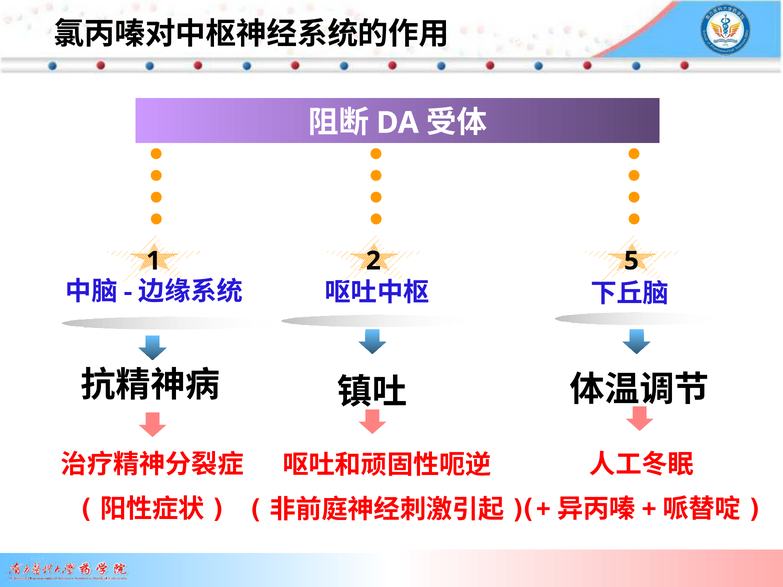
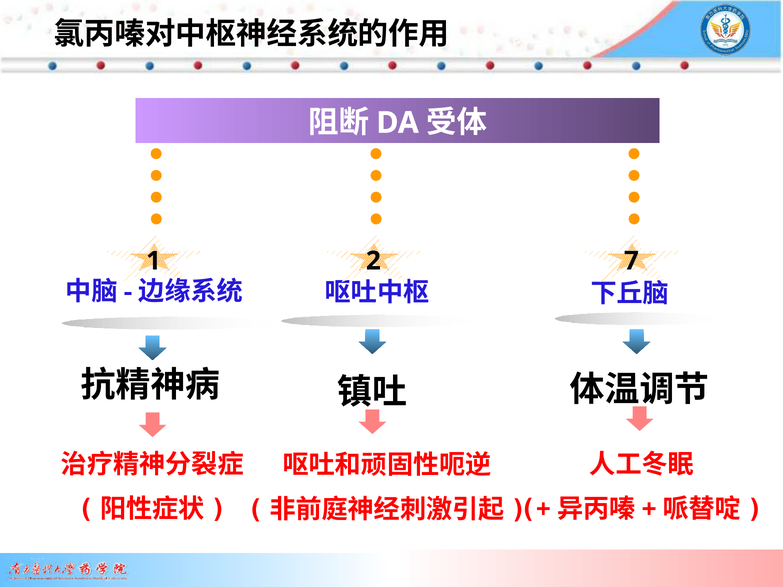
5: 5 -> 7
